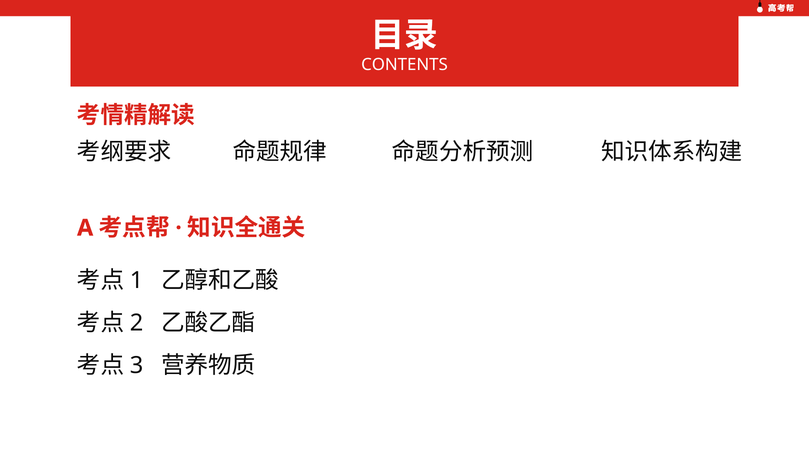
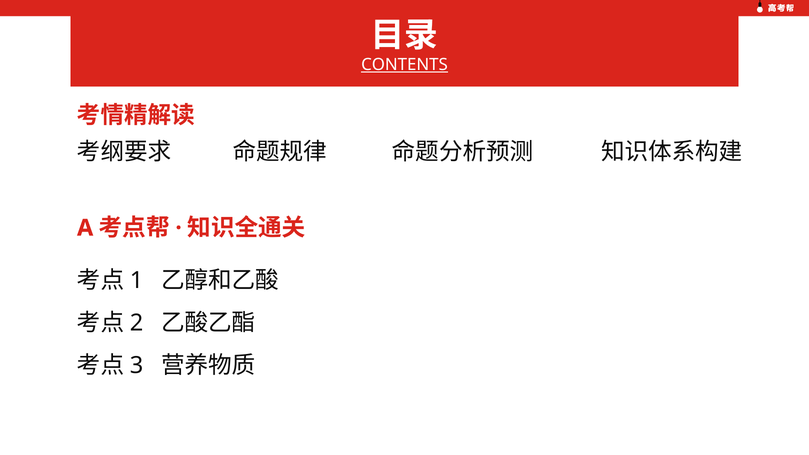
CONTENTS underline: none -> present
